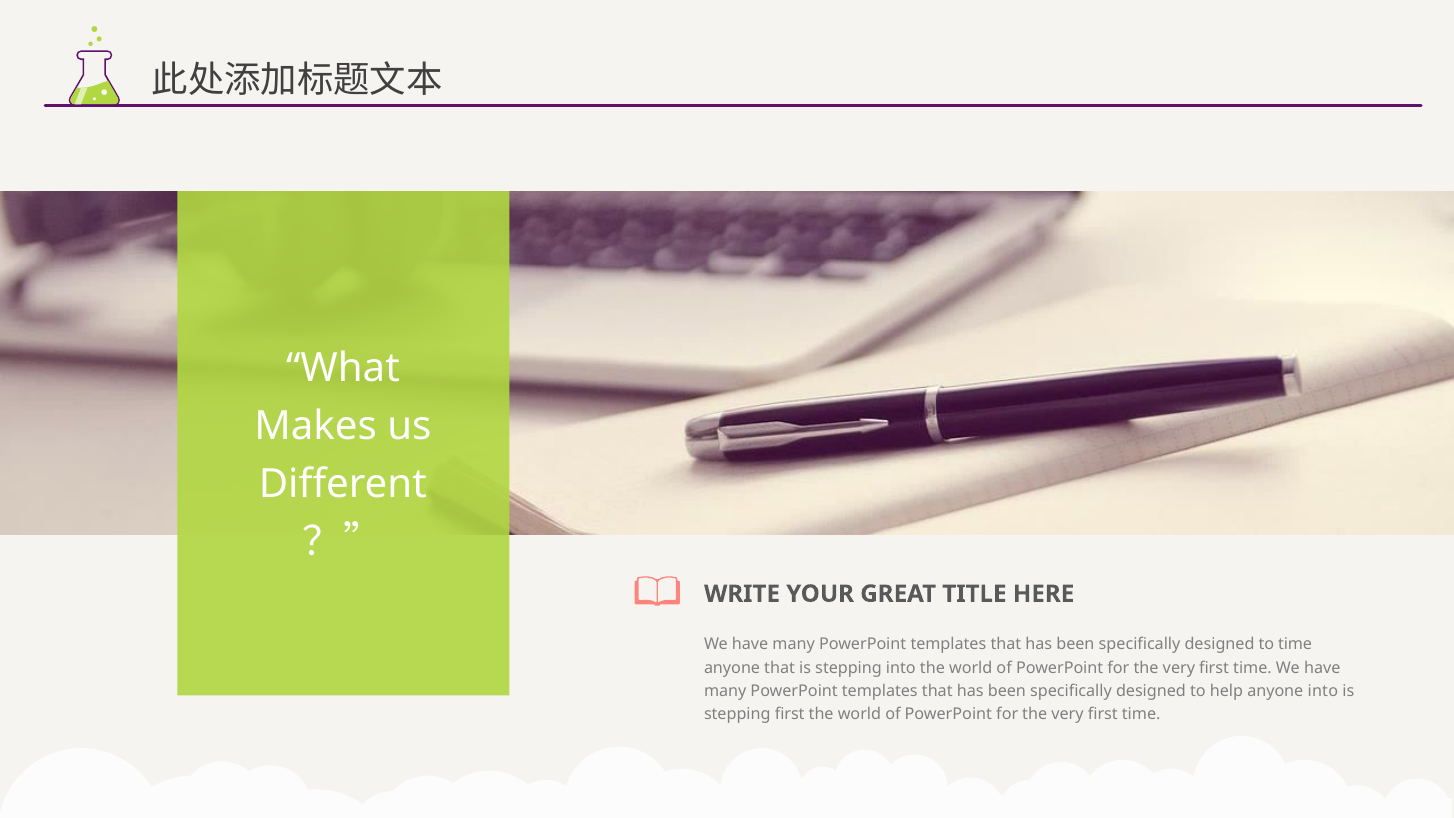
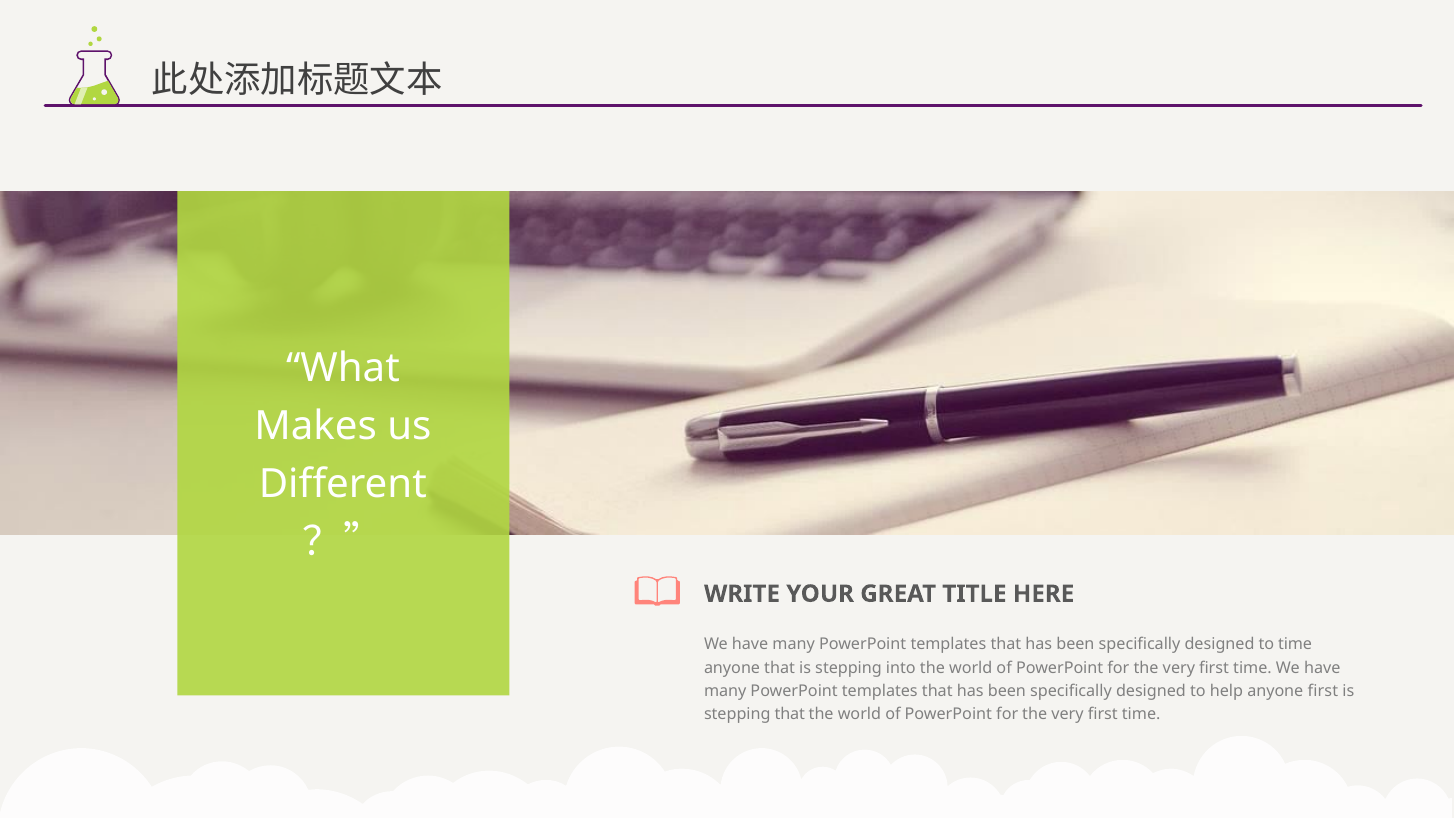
anyone into: into -> first
stepping first: first -> that
